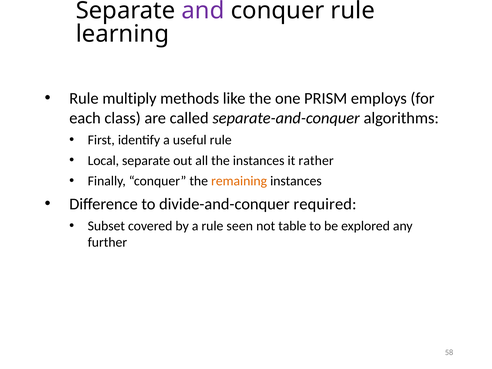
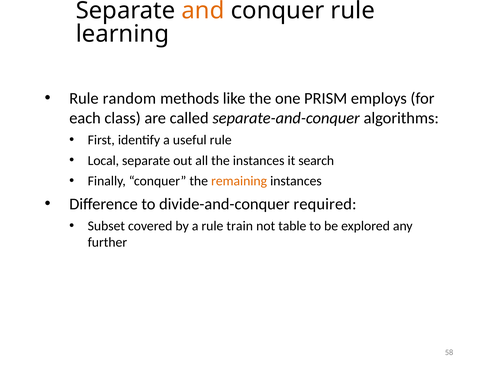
and colour: purple -> orange
multiply: multiply -> random
rather: rather -> search
seen: seen -> train
